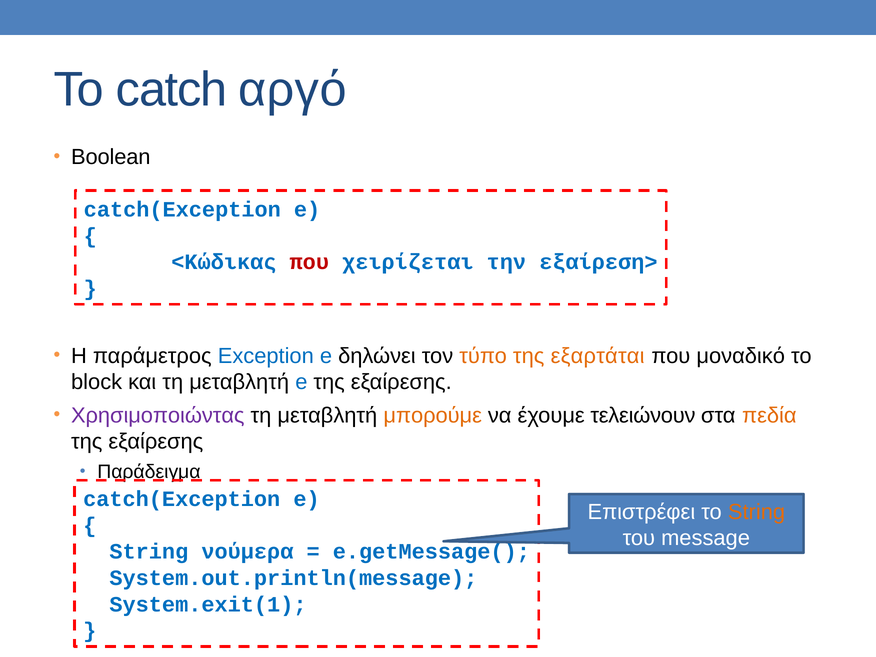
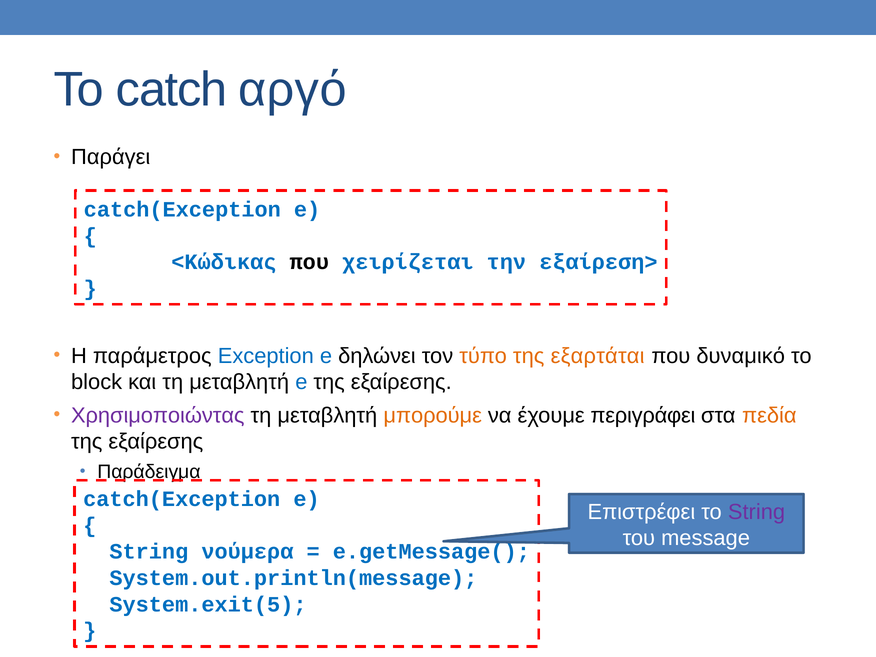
Boolean: Boolean -> Παράγει
που at (309, 262) colour: red -> black
μοναδικό: μοναδικό -> δυναμικό
τελειώνουν: τελειώνουν -> περιγράφει
String at (757, 512) colour: orange -> purple
System.exit(1: System.exit(1 -> System.exit(5
